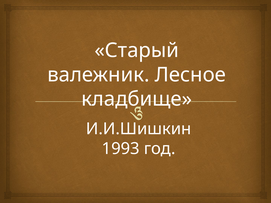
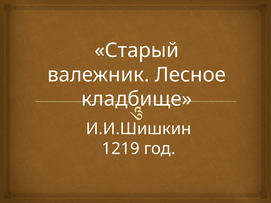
1993: 1993 -> 1219
